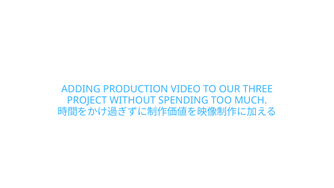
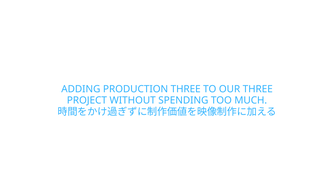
PRODUCTION VIDEO: VIDEO -> THREE
